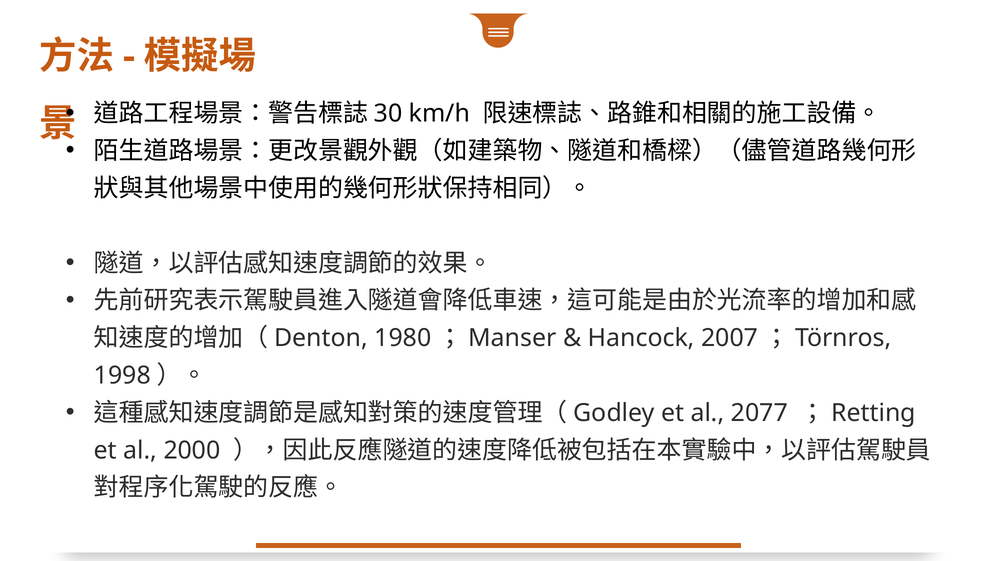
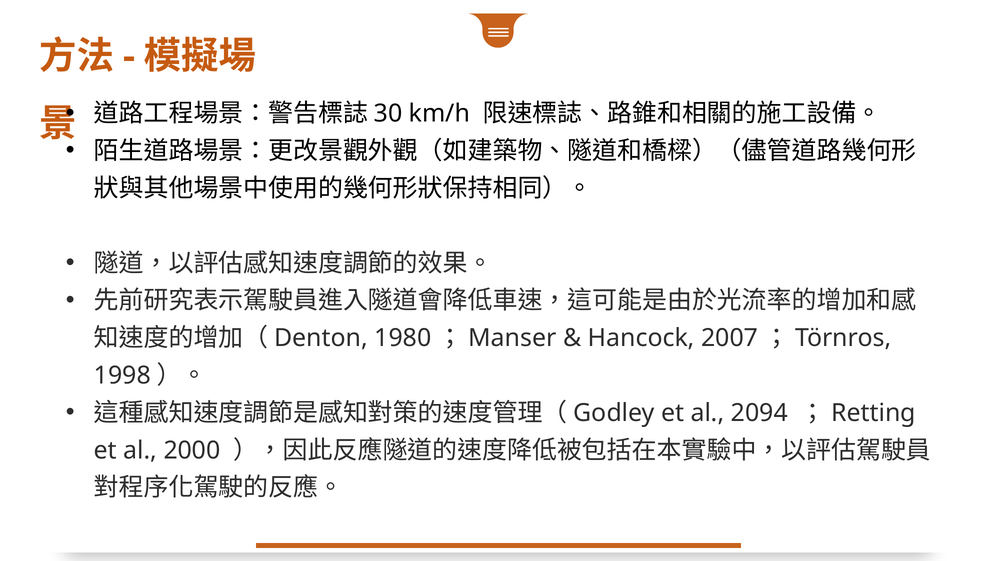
2077: 2077 -> 2094
